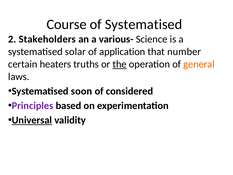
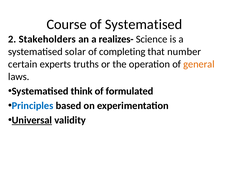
various-: various- -> realizes-
application: application -> completing
heaters: heaters -> experts
the underline: present -> none
soon: soon -> think
considered: considered -> formulated
Principles colour: purple -> blue
